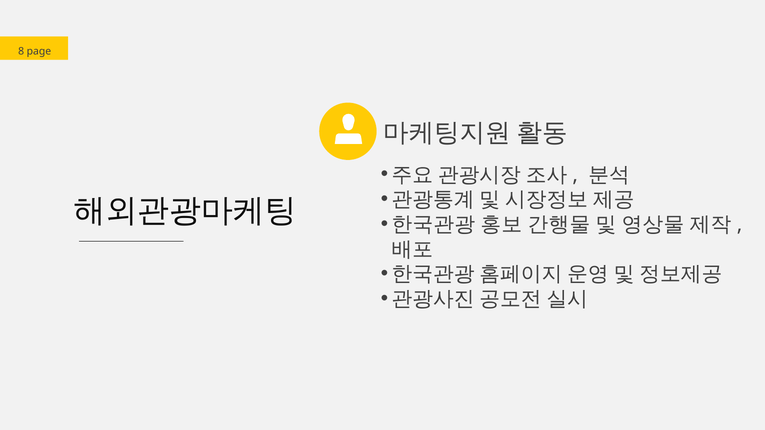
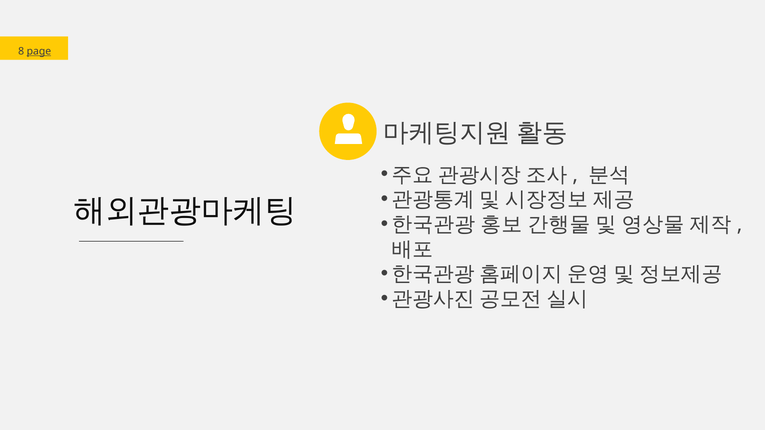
page underline: none -> present
